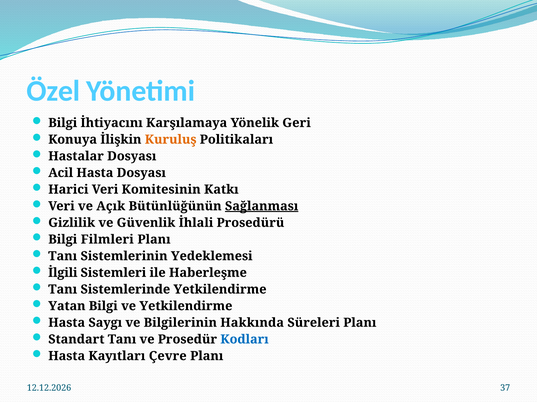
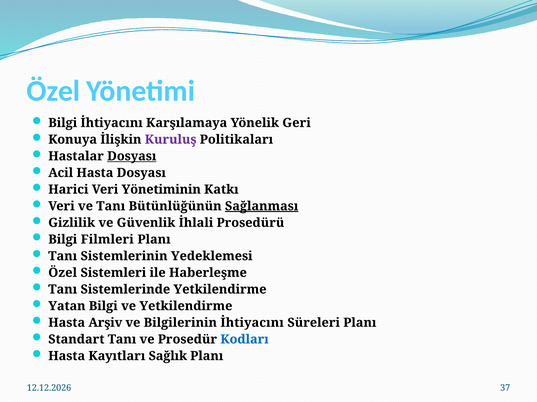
Kuruluş colour: orange -> purple
Dosyası at (132, 156) underline: none -> present
Komitesinin: Komitesinin -> Yönetiminin
ve Açık: Açık -> Tanı
İlgili at (63, 273): İlgili -> Özel
Saygı: Saygı -> Arşiv
Bilgilerinin Hakkında: Hakkında -> İhtiyacını
Çevre: Çevre -> Sağlık
